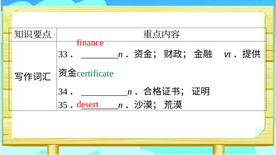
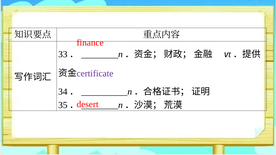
certificate colour: green -> purple
